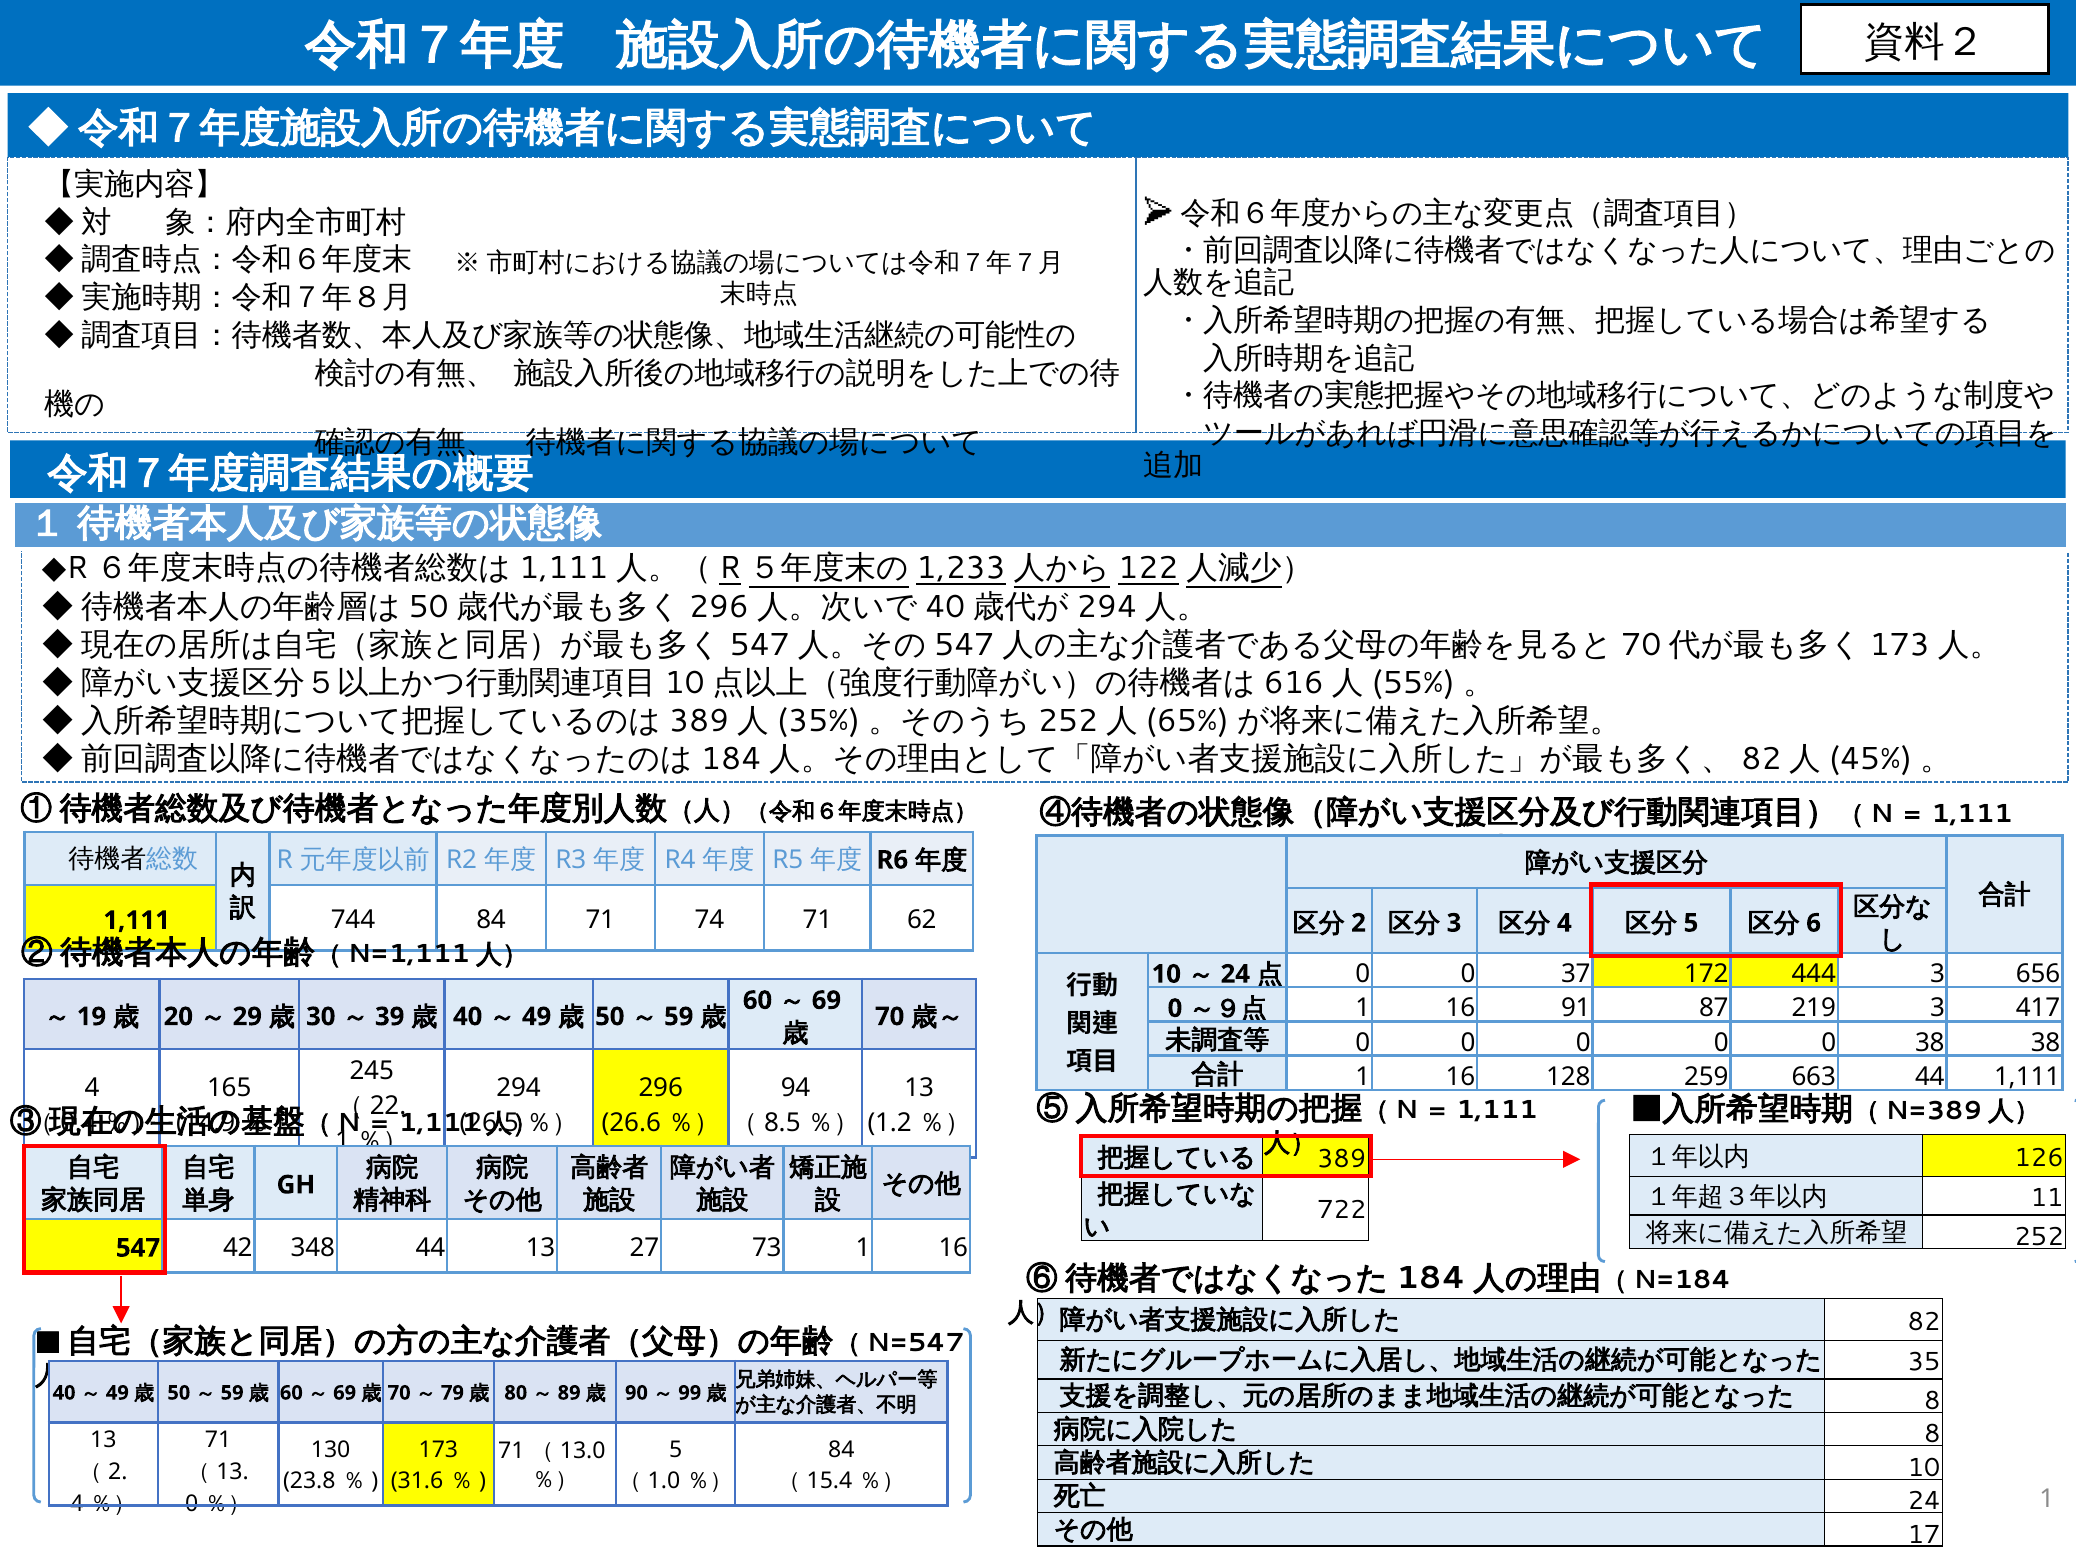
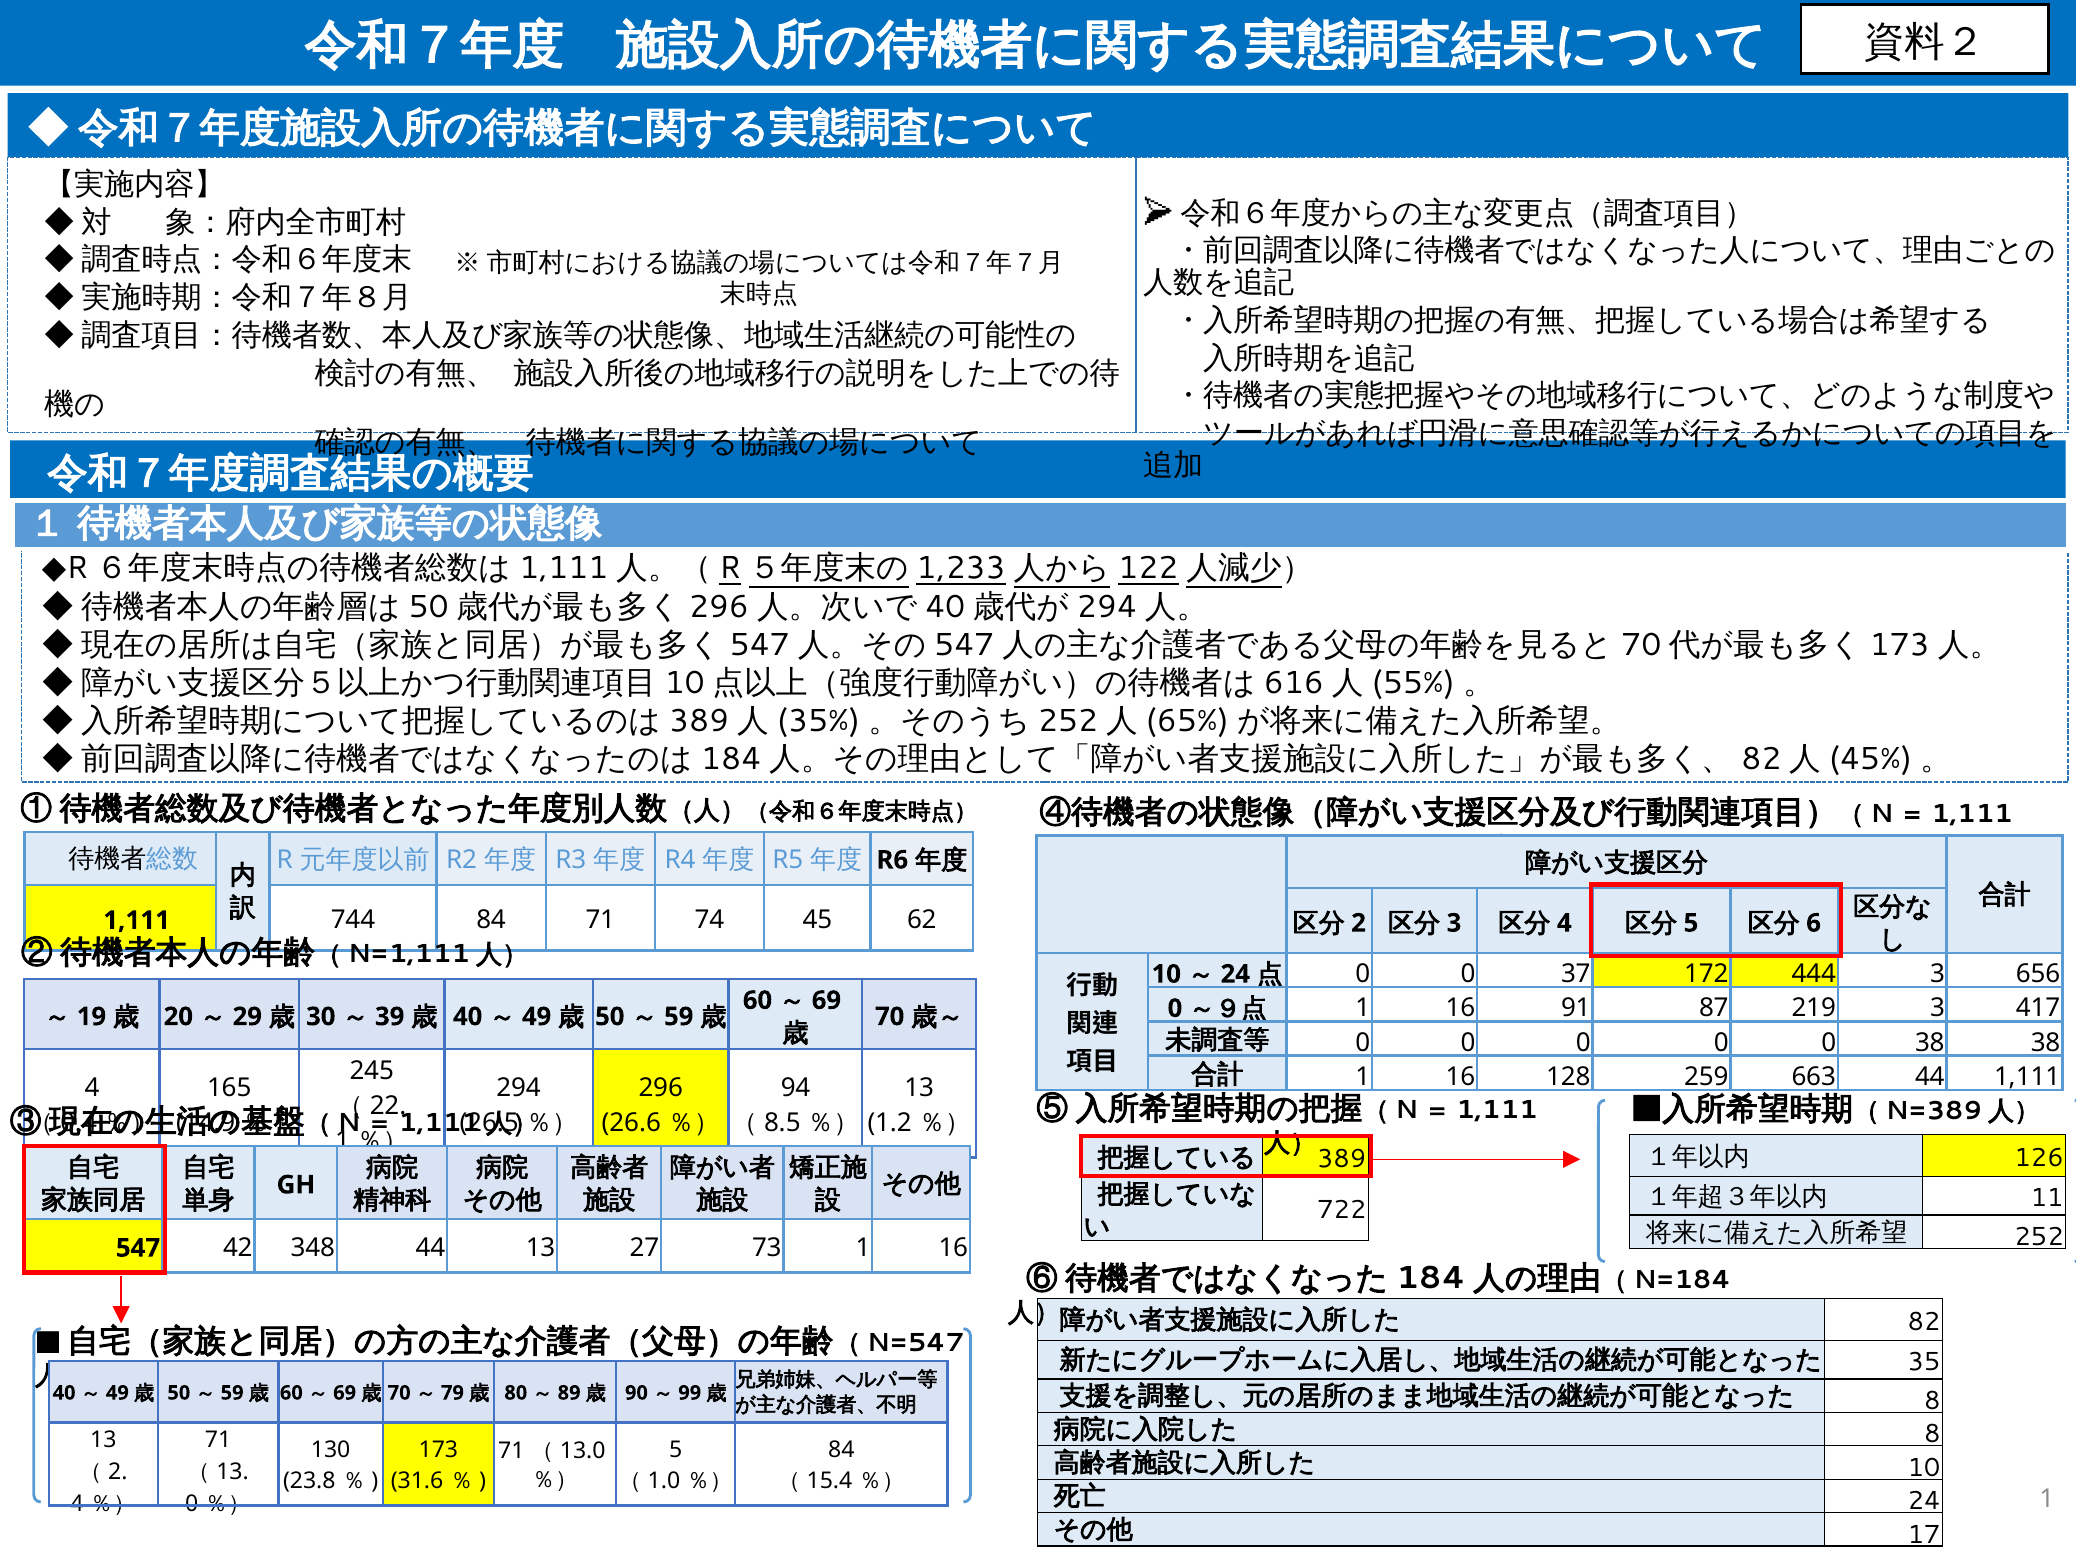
74 71: 71 -> 45
